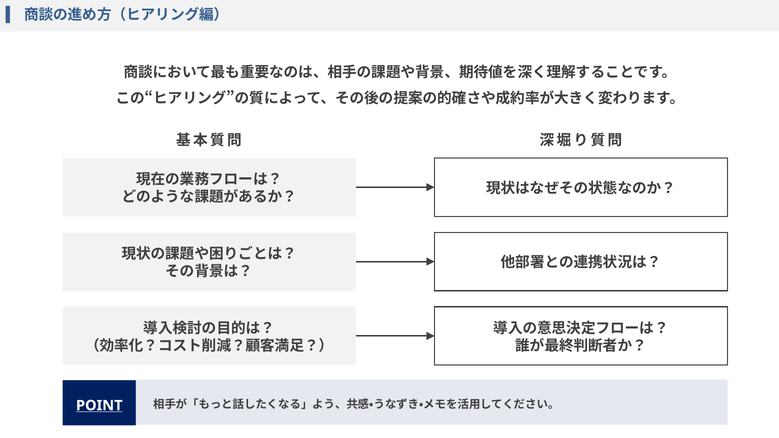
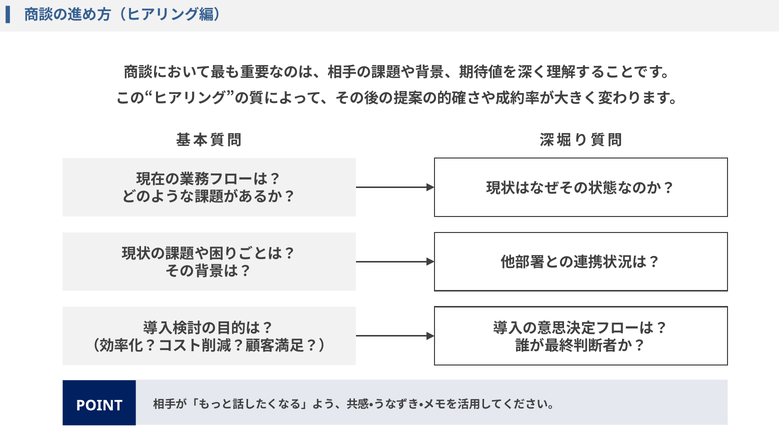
POINT underline: present -> none
